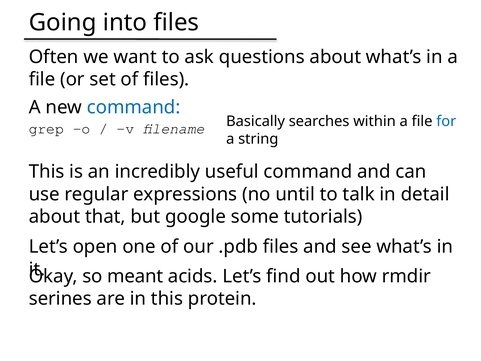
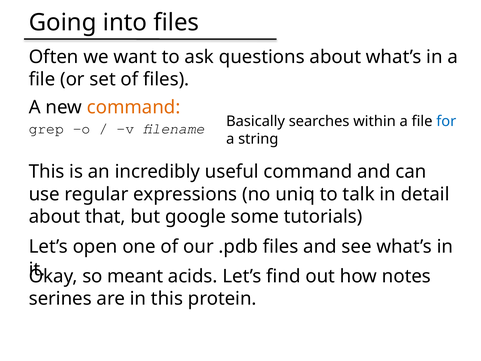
command at (134, 107) colour: blue -> orange
until: until -> uniq
rmdir: rmdir -> notes
